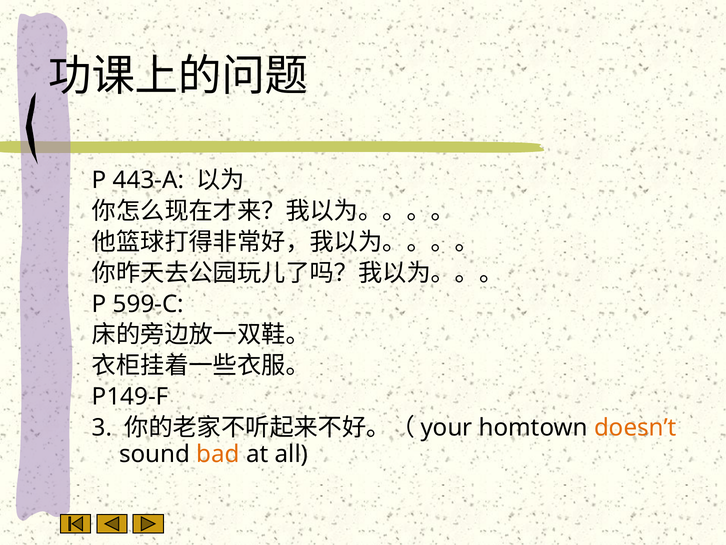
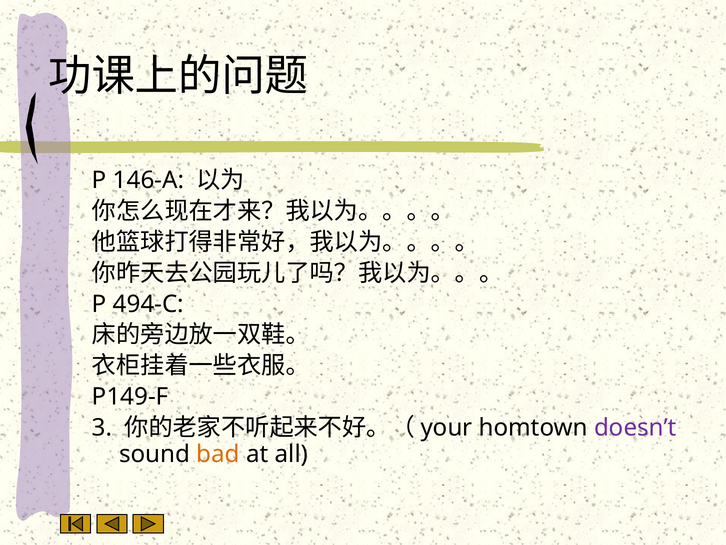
443-A: 443-A -> 146-A
599-C: 599-C -> 494-C
doesn’t colour: orange -> purple
